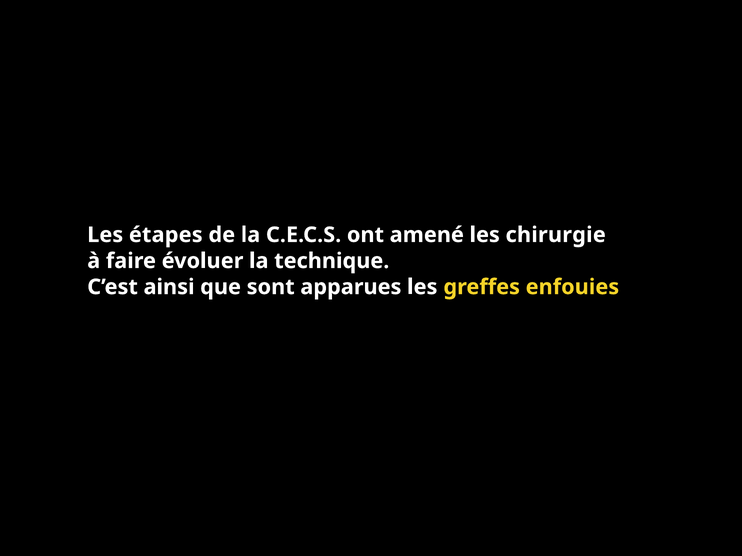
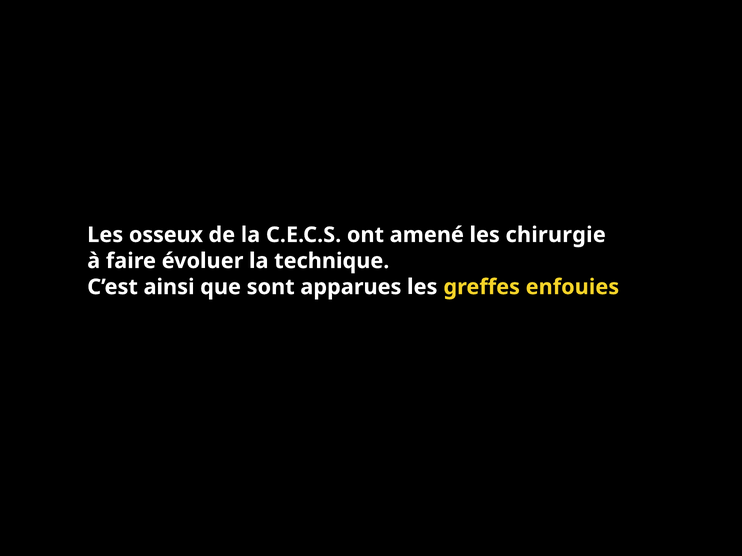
étapes: étapes -> osseux
